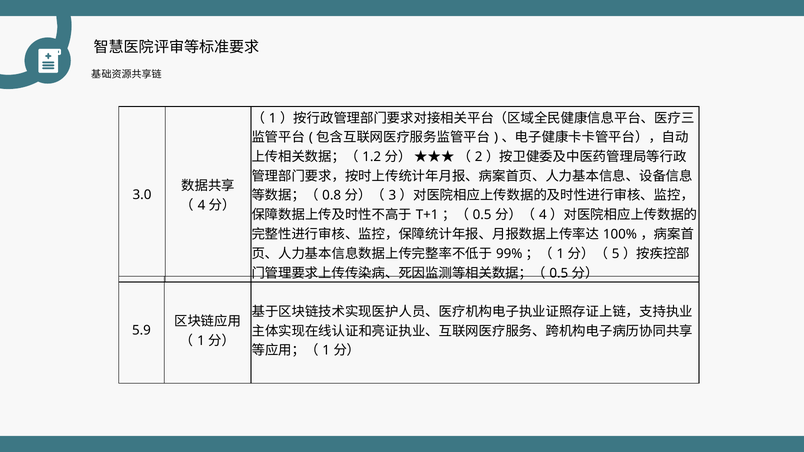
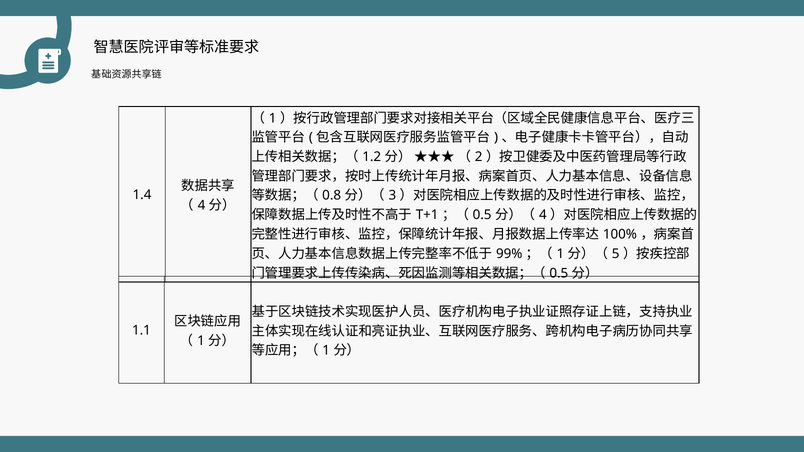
3.0: 3.0 -> 1.4
5.9: 5.9 -> 1.1
